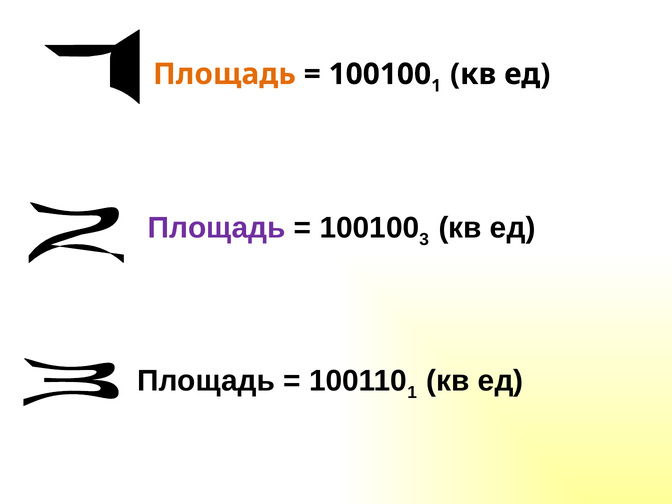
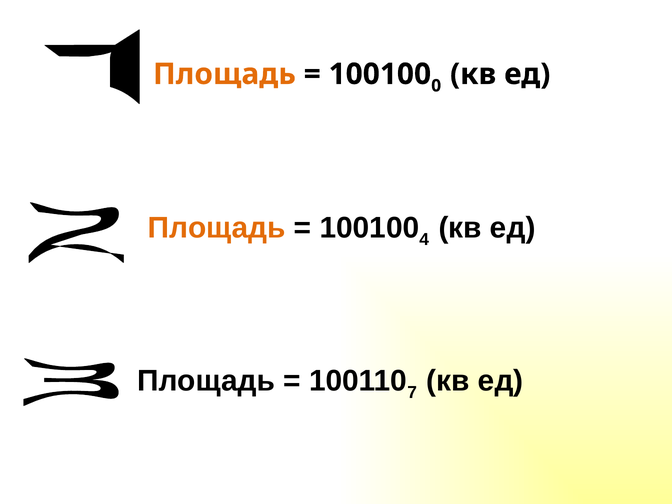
1 at (436, 86): 1 -> 0
Площадь at (217, 228) colour: purple -> orange
3: 3 -> 4
1 at (412, 393): 1 -> 7
